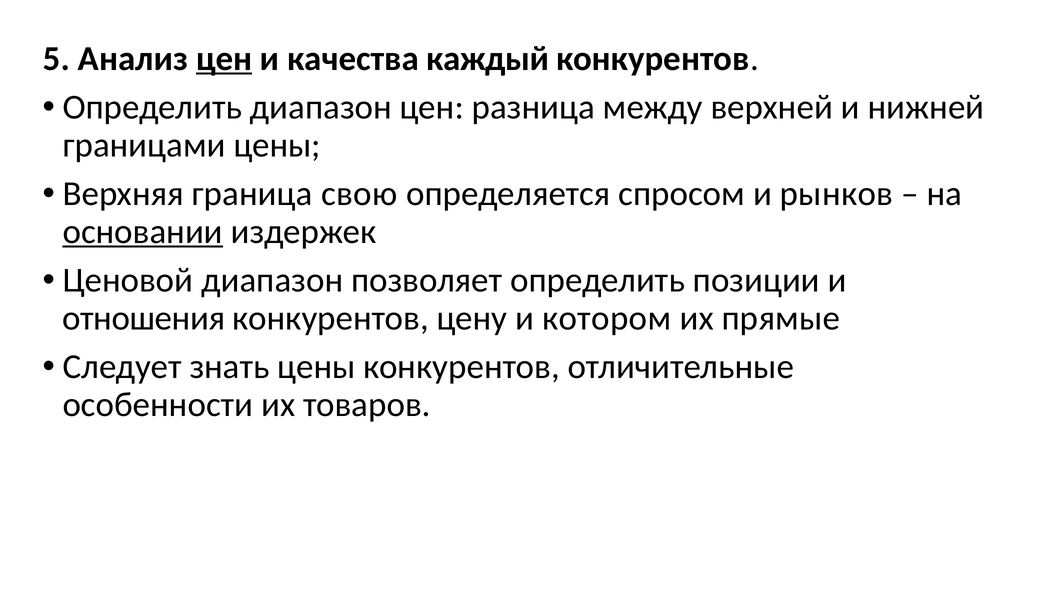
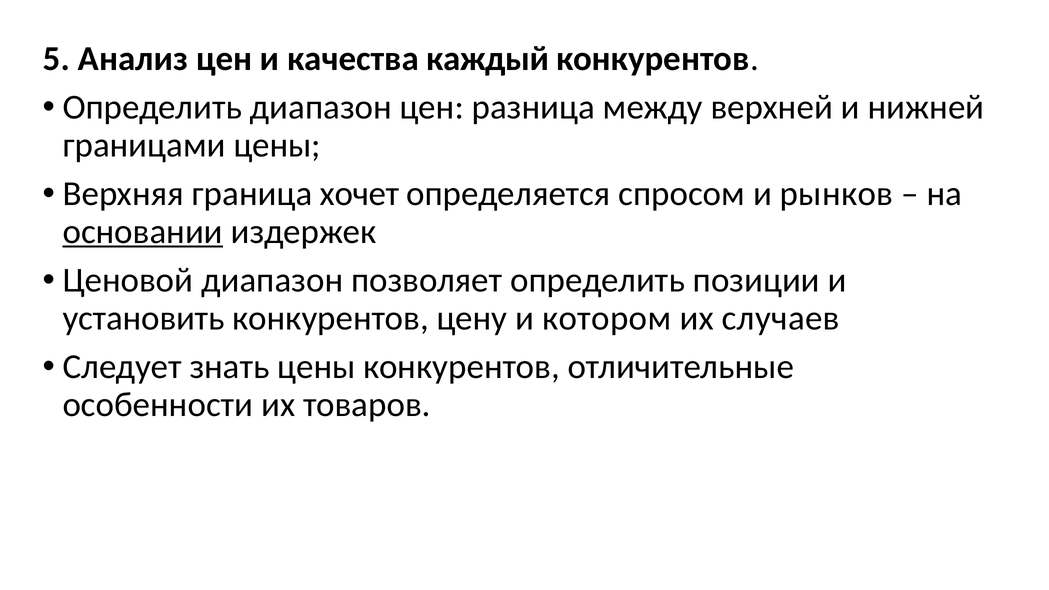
цен at (224, 59) underline: present -> none
свою: свою -> хочет
отношения: отношения -> установить
прямые: прямые -> случаев
